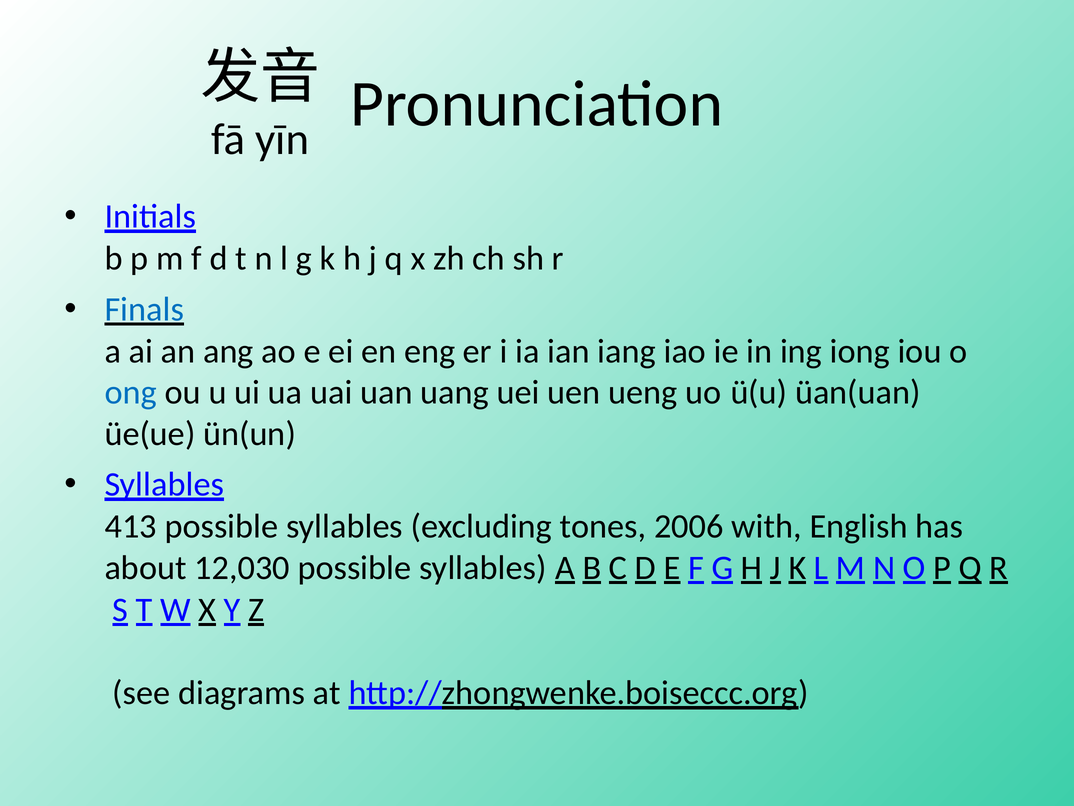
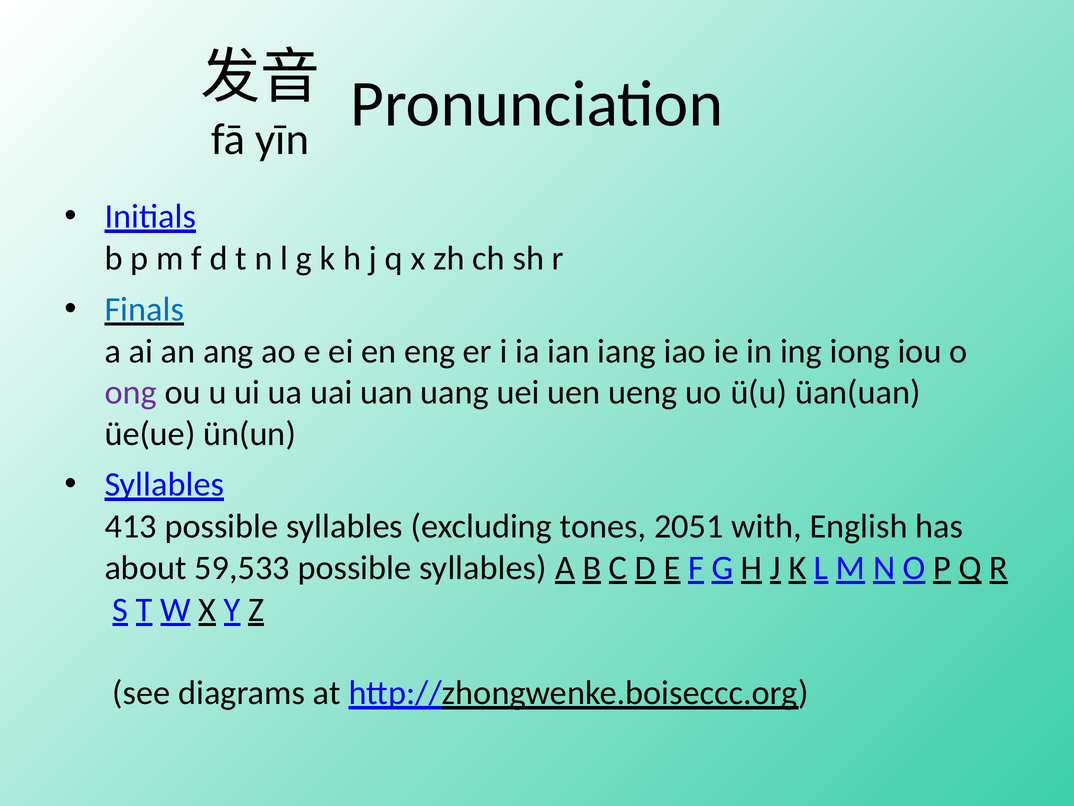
ong colour: blue -> purple
2006: 2006 -> 2051
12,030: 12,030 -> 59,533
